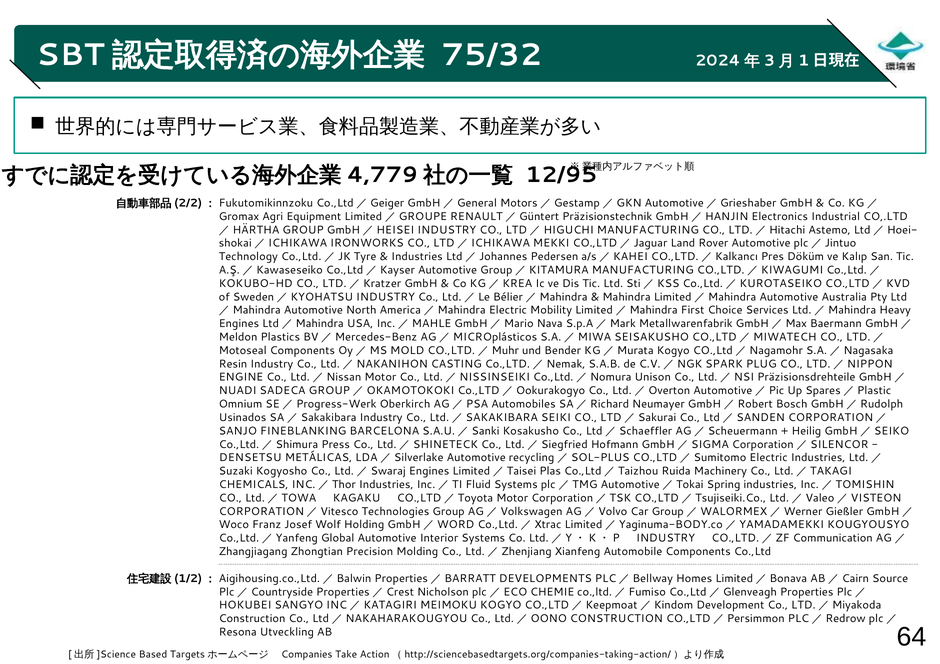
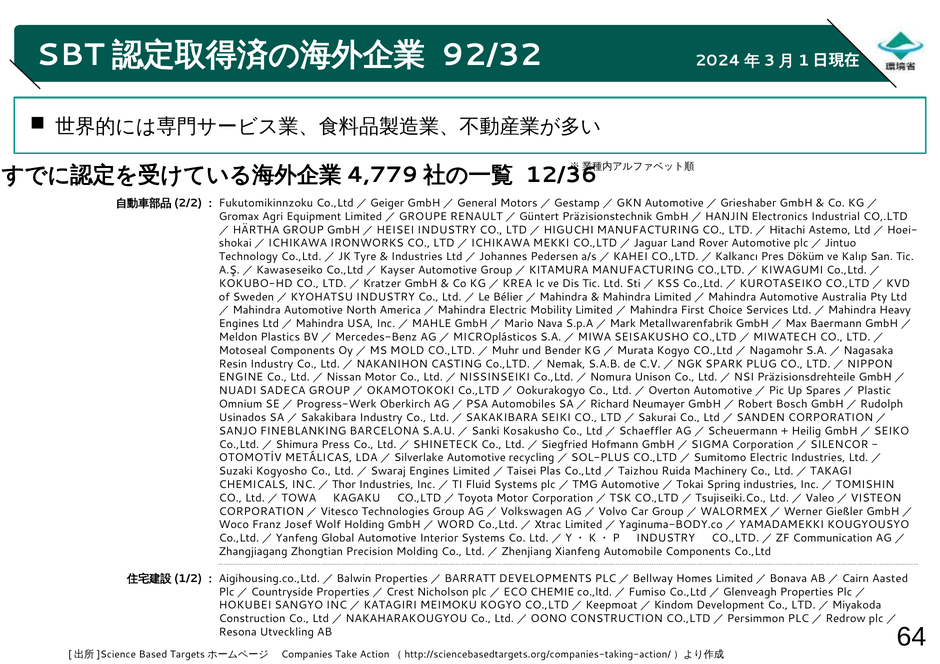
75/32: 75/32 -> 92/32
12/95: 12/95 -> 12/36
DENSETSU: DENSETSU -> OTOMOTİV
Source: Source -> Aasted
